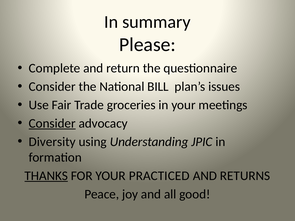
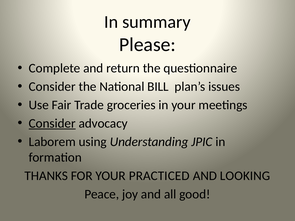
Diversity: Diversity -> Laborem
THANKS underline: present -> none
RETURNS: RETURNS -> LOOKING
